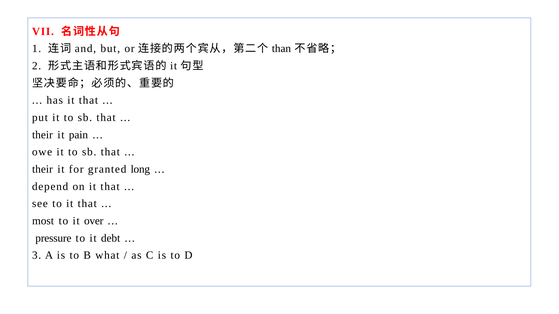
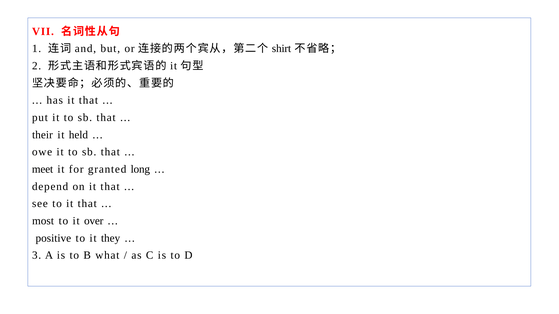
than: than -> shirt
pain: pain -> held
their at (42, 169): their -> meet
pressure: pressure -> positive
debt: debt -> they
